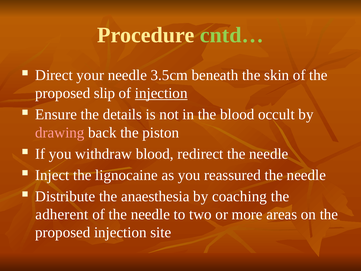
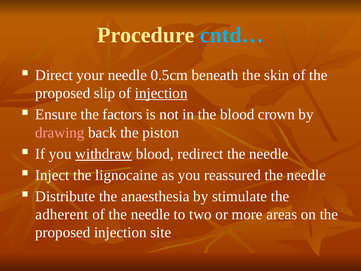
cntd… colour: light green -> light blue
3.5cm: 3.5cm -> 0.5cm
details: details -> factors
occult: occult -> crown
withdraw underline: none -> present
coaching: coaching -> stimulate
